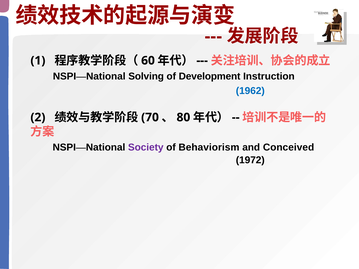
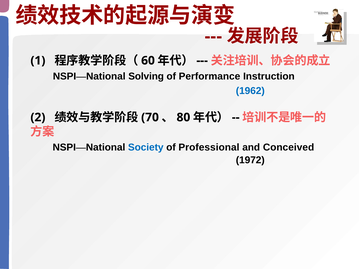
Development: Development -> Performance
Society colour: purple -> blue
Behaviorism: Behaviorism -> Professional
